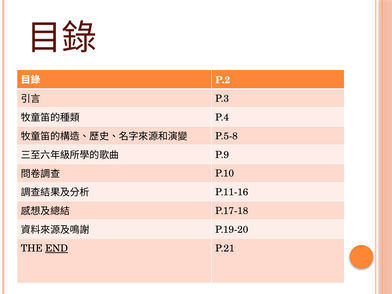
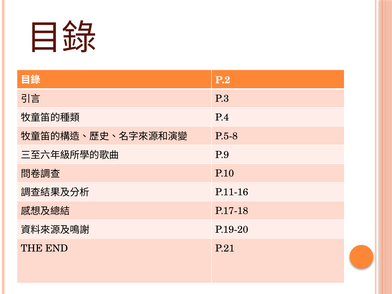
END underline: present -> none
